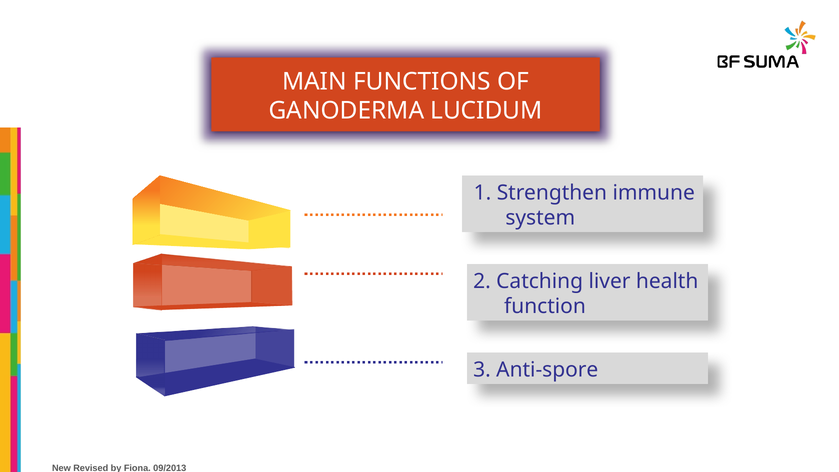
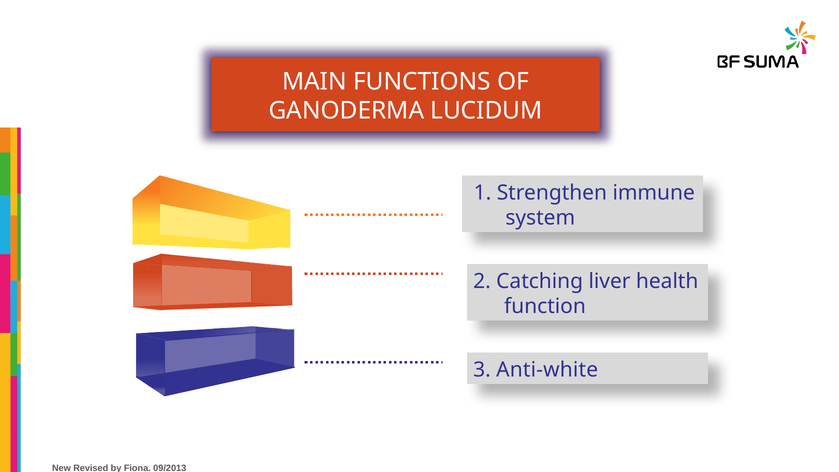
Anti-spore: Anti-spore -> Anti-white
